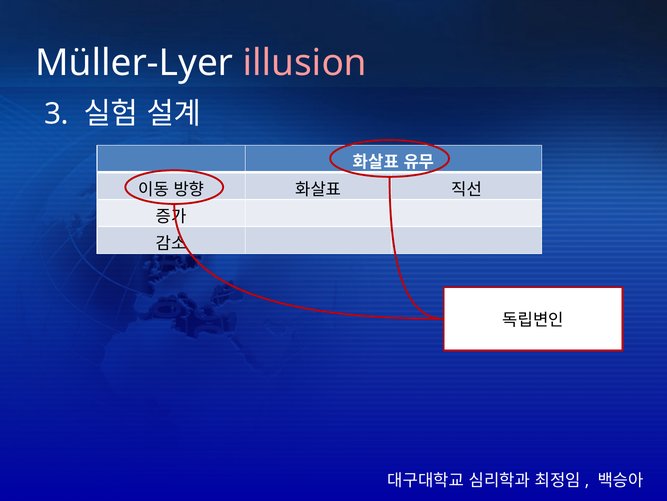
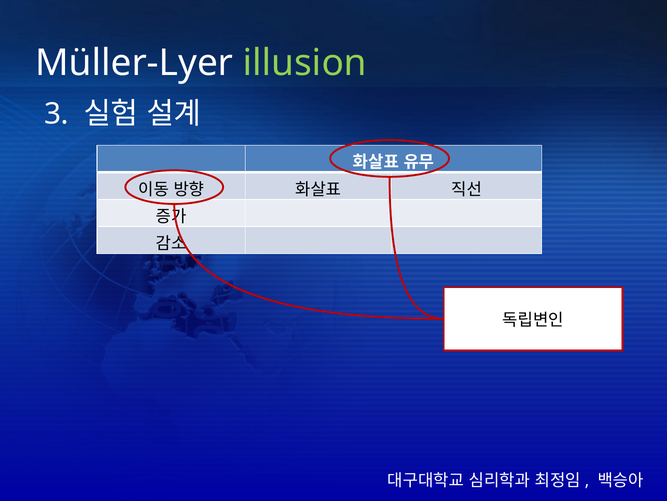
illusion colour: pink -> light green
